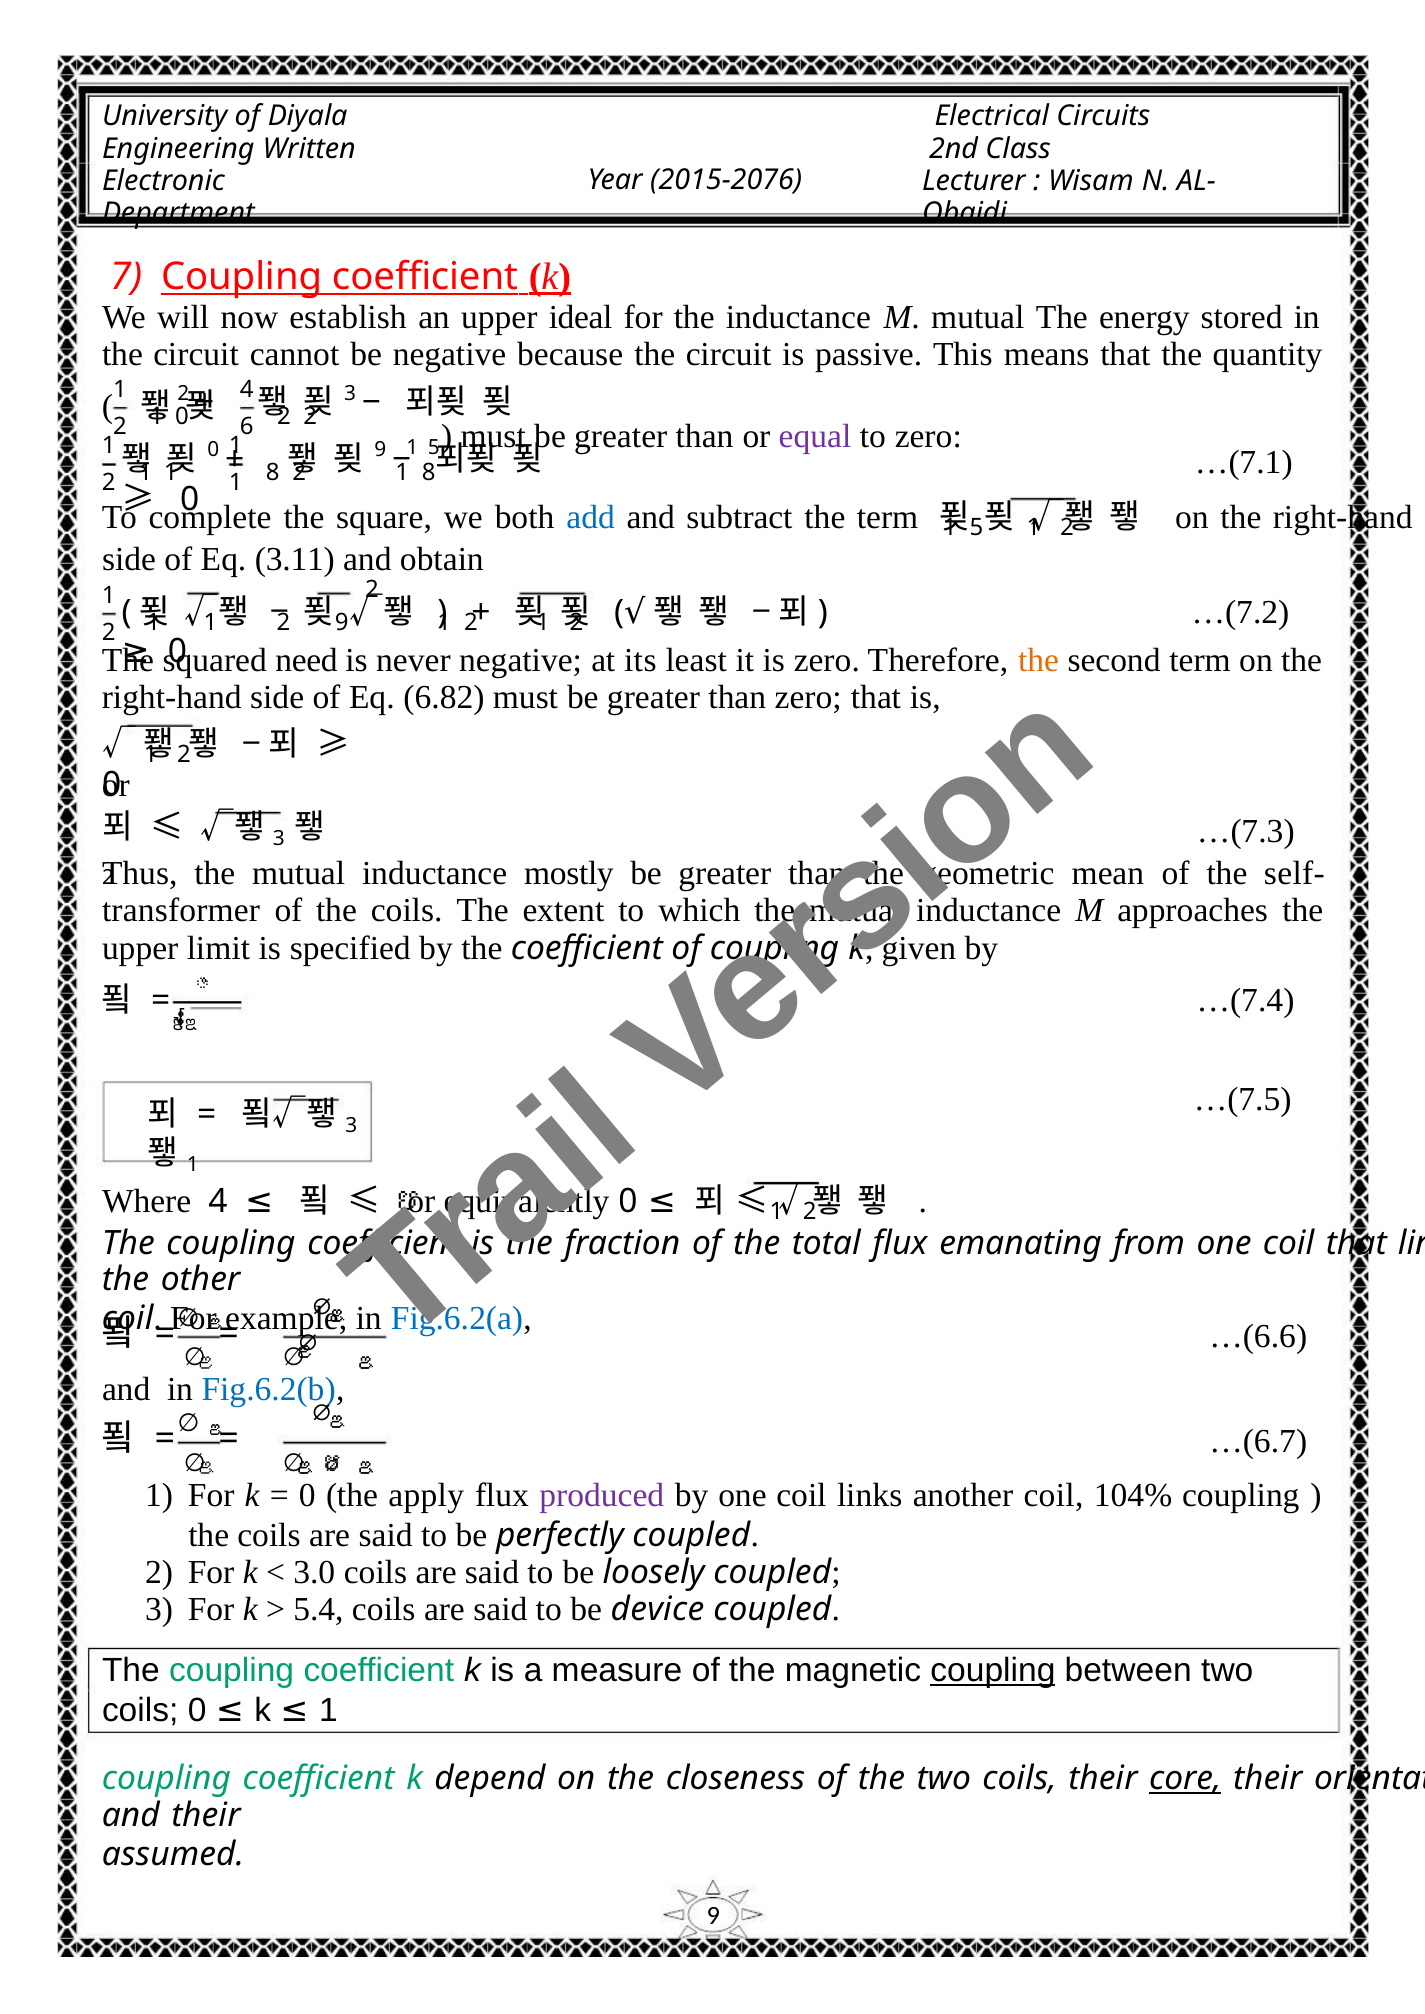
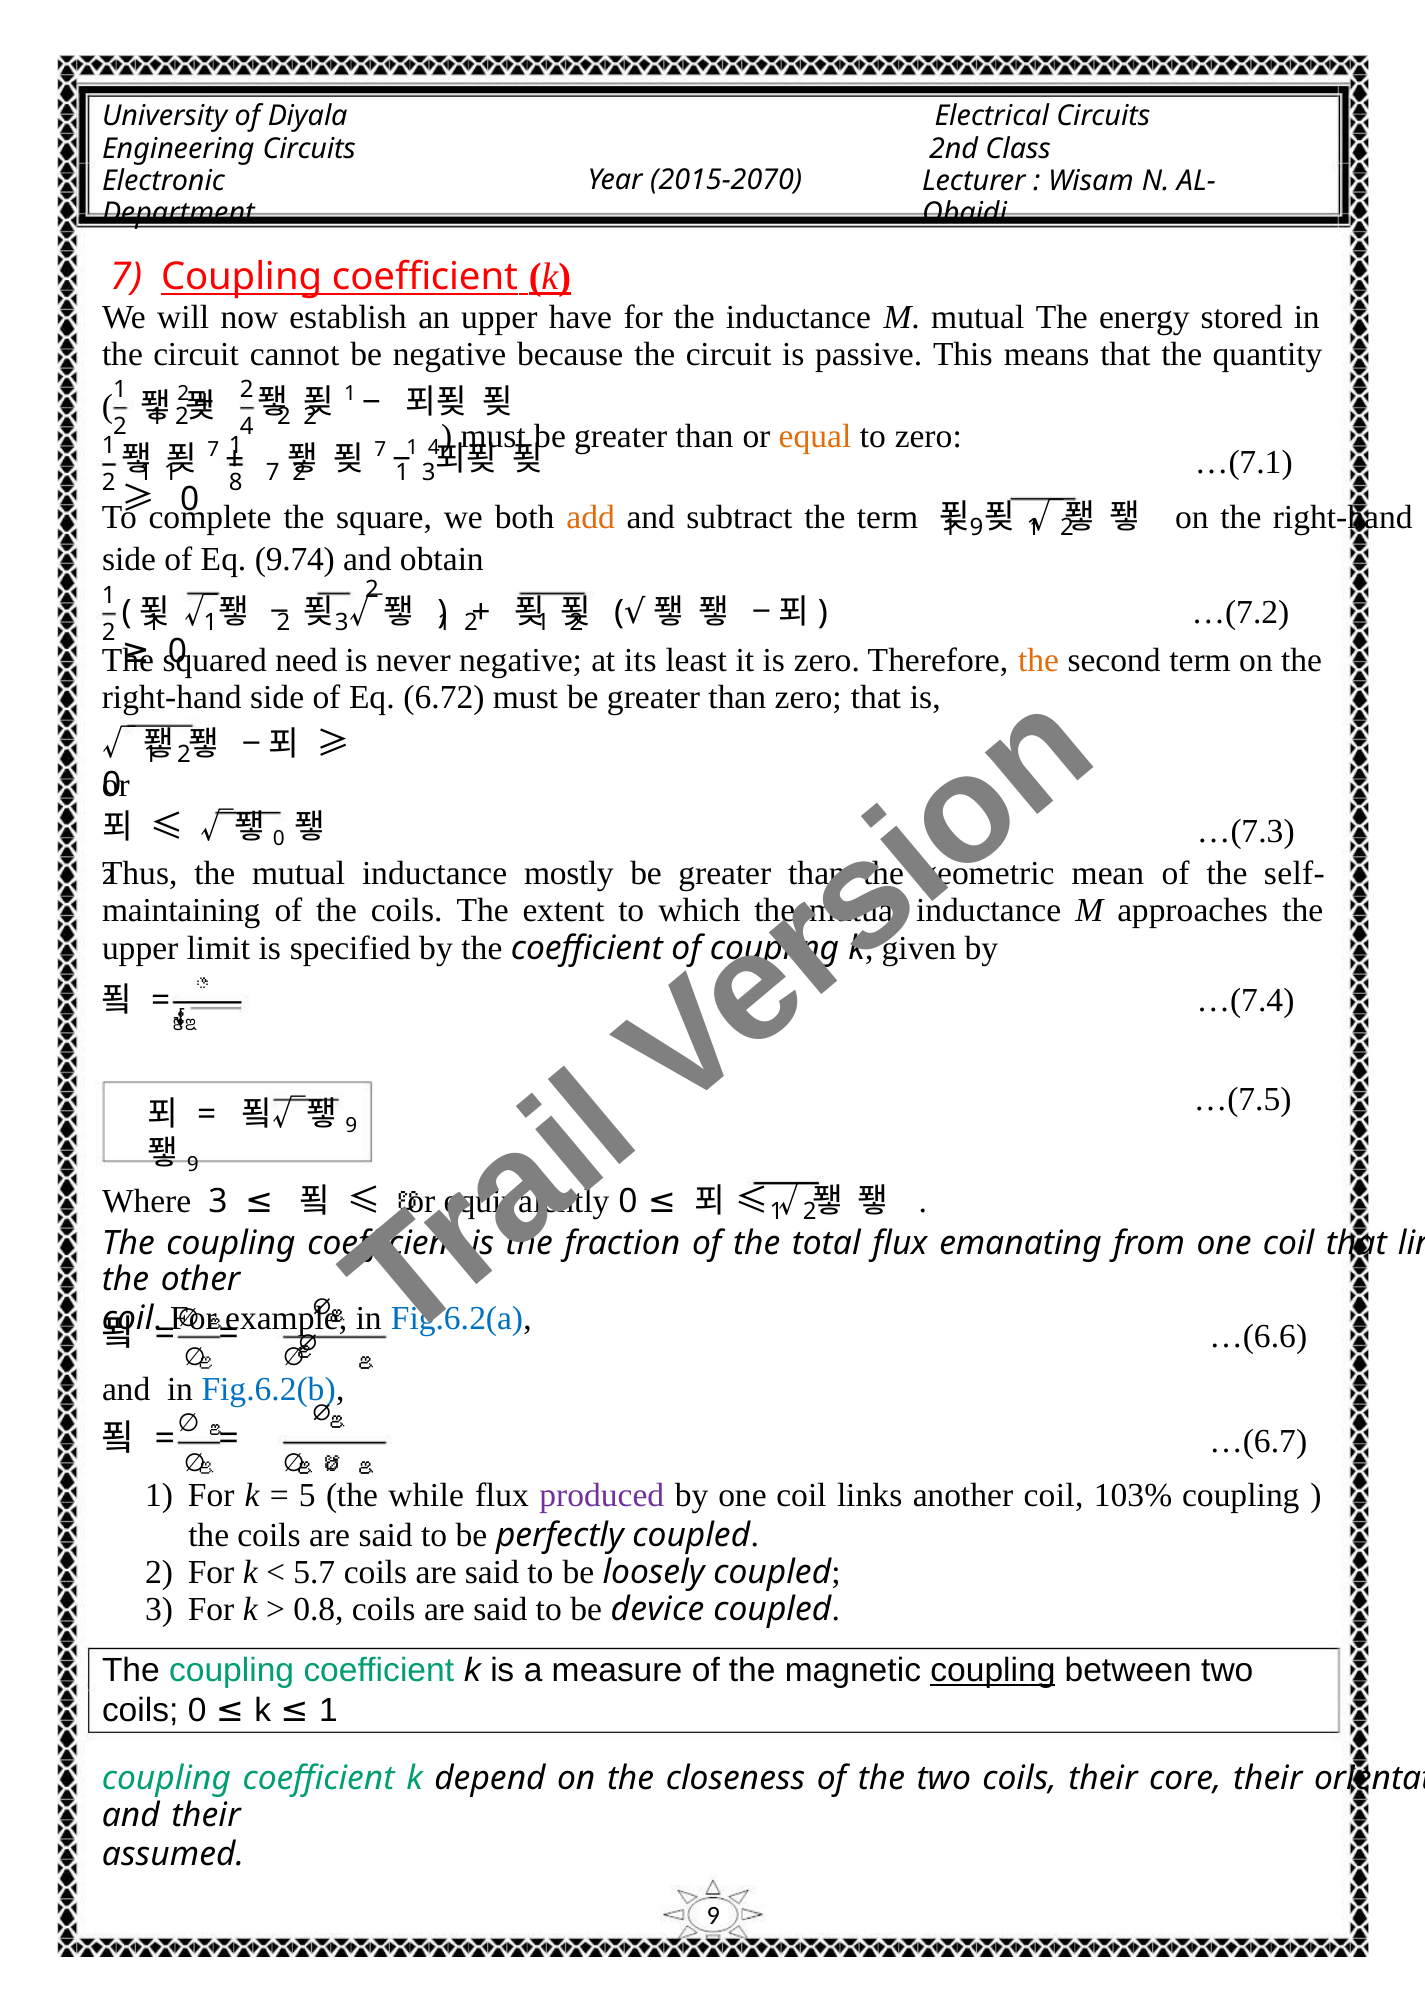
Engineering Written: Written -> Circuits
2015-2076: 2015-2076 -> 2015-2070
ideal: ideal -> have
4 at (247, 390): 4 -> 2
3 at (350, 394): 3 -> 1
0 at (182, 417): 0 -> 2
2 6: 6 -> 4
5 at (434, 447): 5 -> 4
equal colour: purple -> orange
0 at (213, 450): 0 -> 7
9 at (380, 450): 9 -> 7
8 at (273, 473): 8 -> 7
8 at (429, 473): 8 -> 3
1 at (236, 483): 1 -> 8
add colour: blue -> orange
5 at (977, 528): 5 -> 9
3.11: 3.11 -> 9.74
9 at (342, 622): 9 -> 3
6.82: 6.82 -> 6.72
3 at (279, 839): 3 -> 0
transformer: transformer -> maintaining
3 at (351, 1126): 3 -> 9
1 at (193, 1165): 1 -> 9
Where 4: 4 -> 3
0 at (307, 1496): 0 -> 5
apply: apply -> while
104%: 104% -> 103%
3.0: 3.0 -> 5.7
5.4: 5.4 -> 0.8
core underline: present -> none
